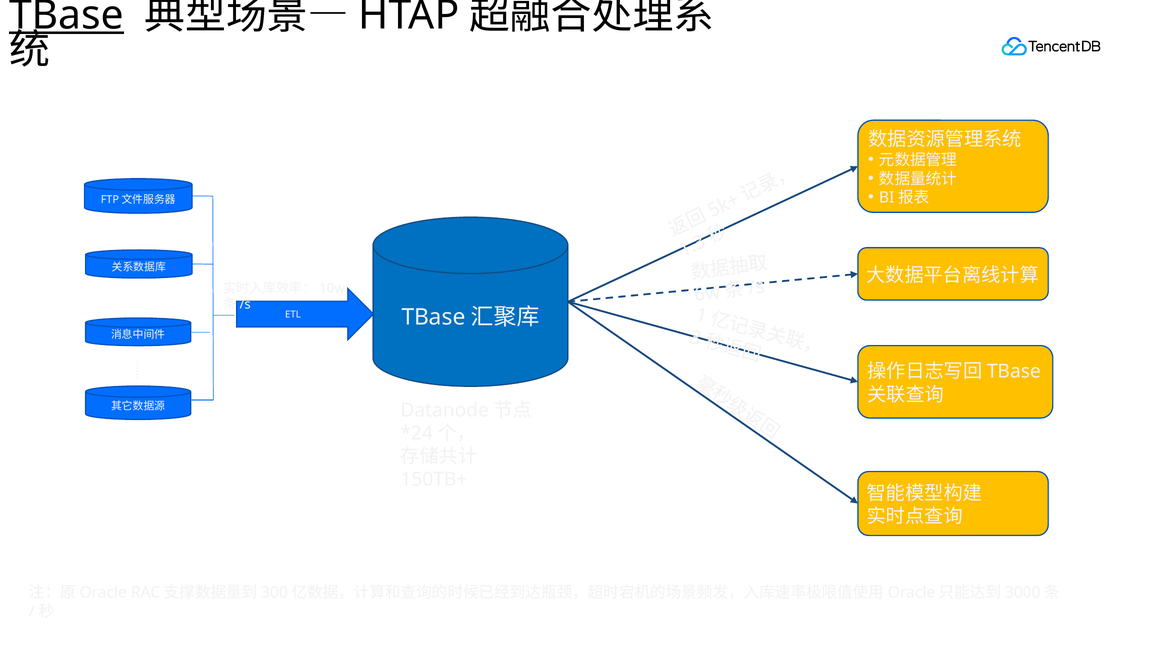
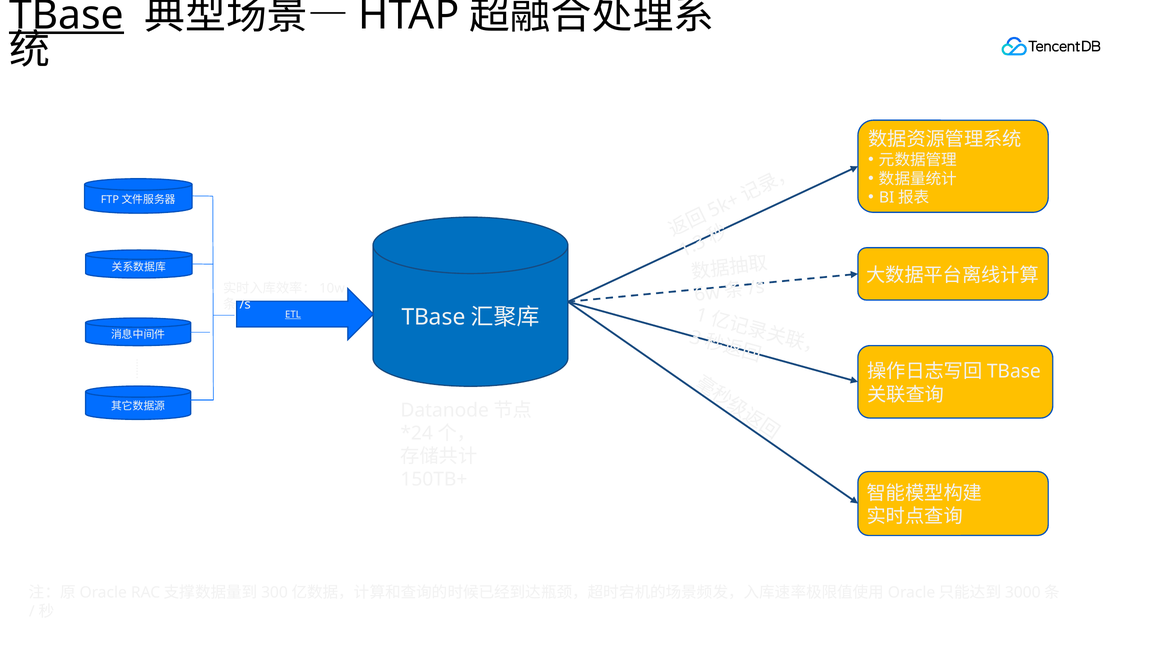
ETL underline: none -> present
